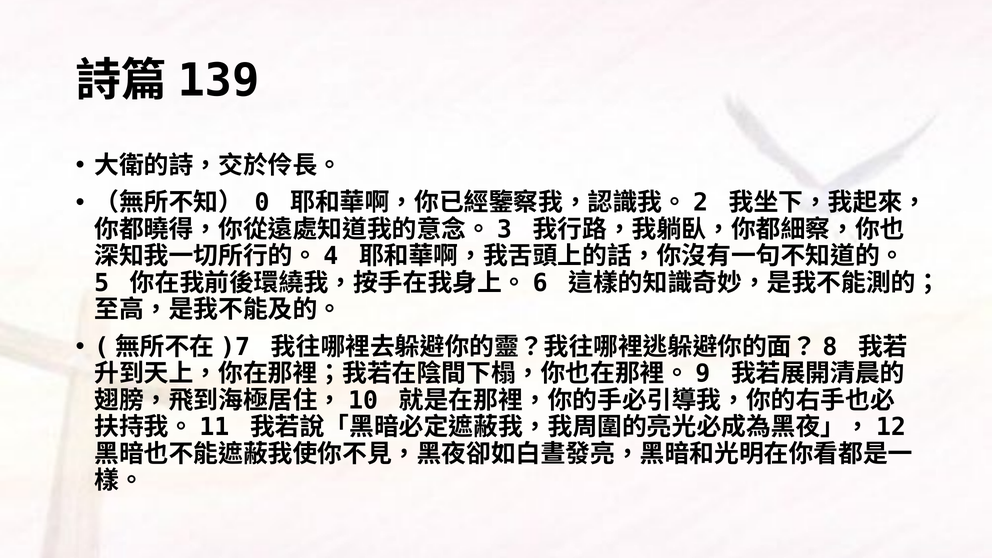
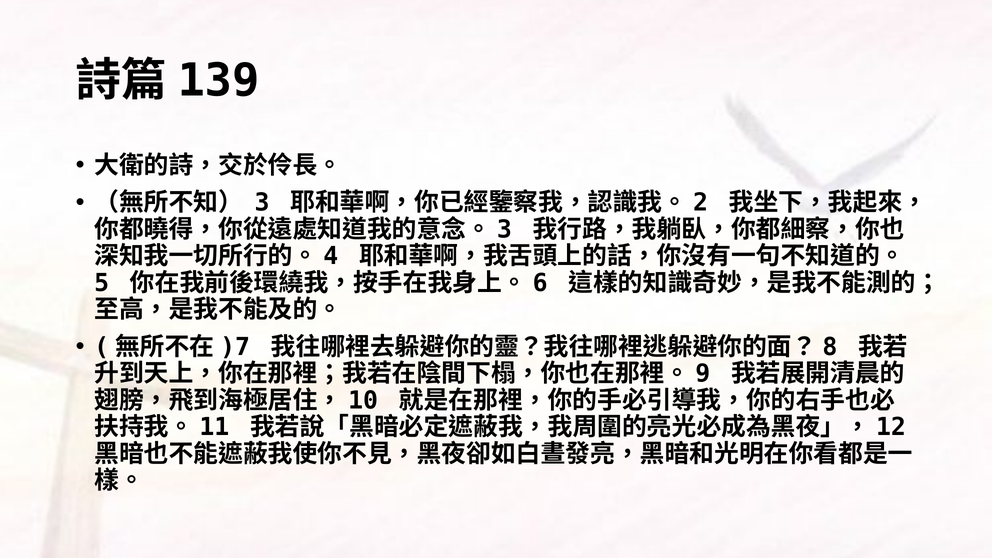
0: 0 -> 3
